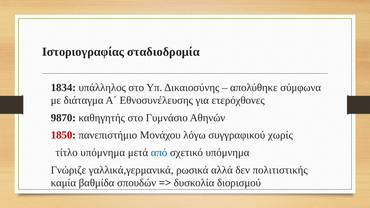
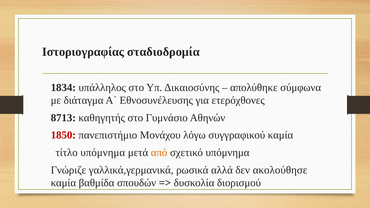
9870: 9870 -> 8713
συγγραφικού χωρίς: χωρίς -> καμία
από colour: blue -> orange
πολιτιστικής: πολιτιστικής -> ακολούθησε
